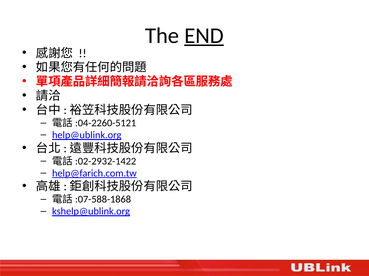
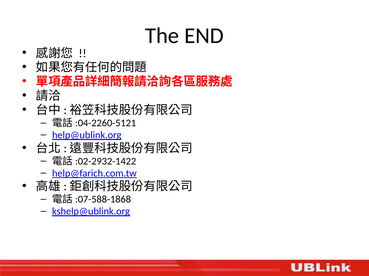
END underline: present -> none
